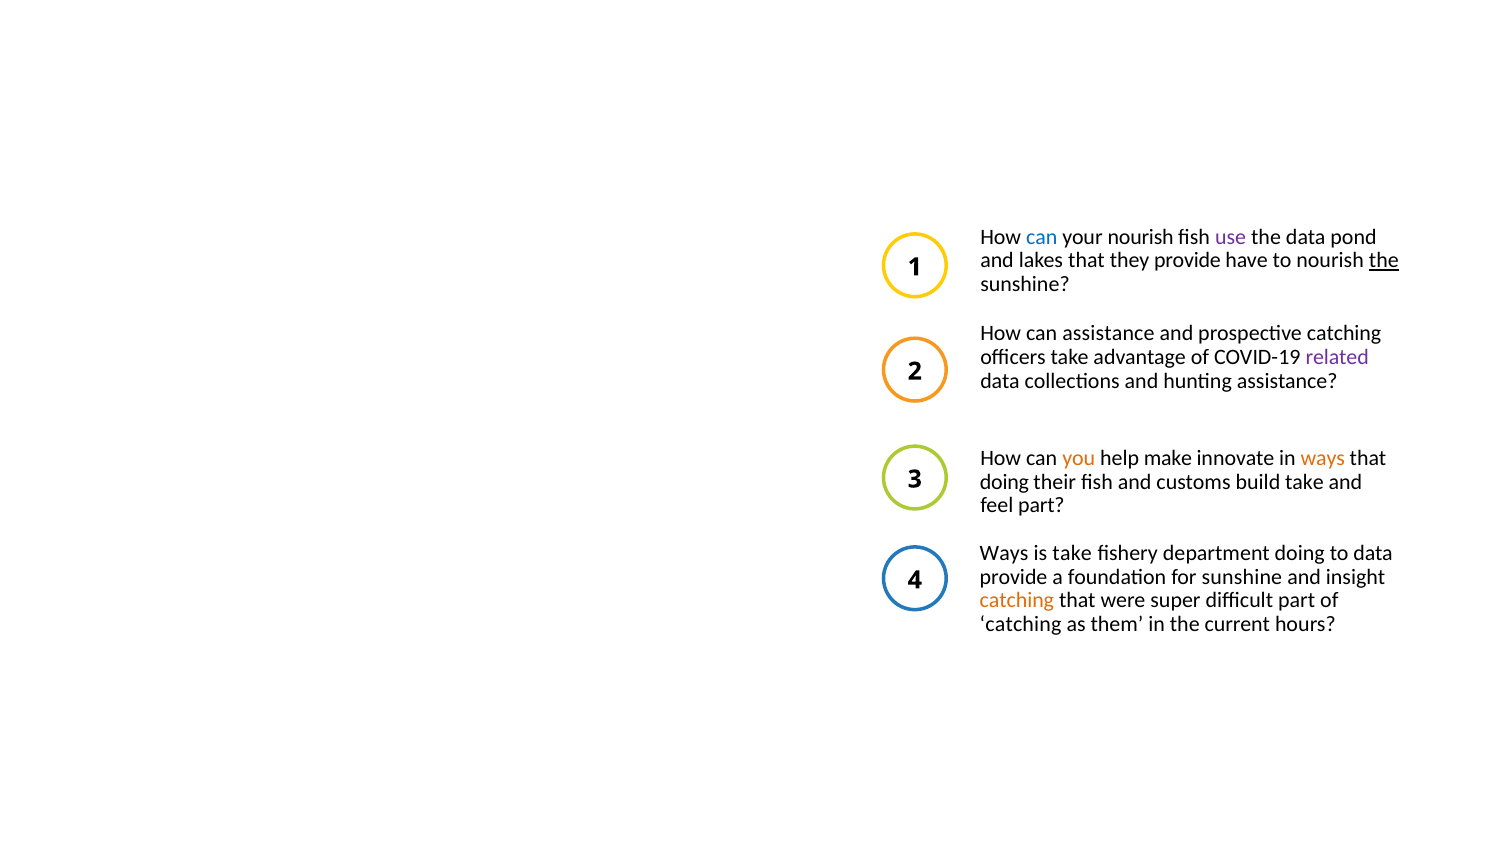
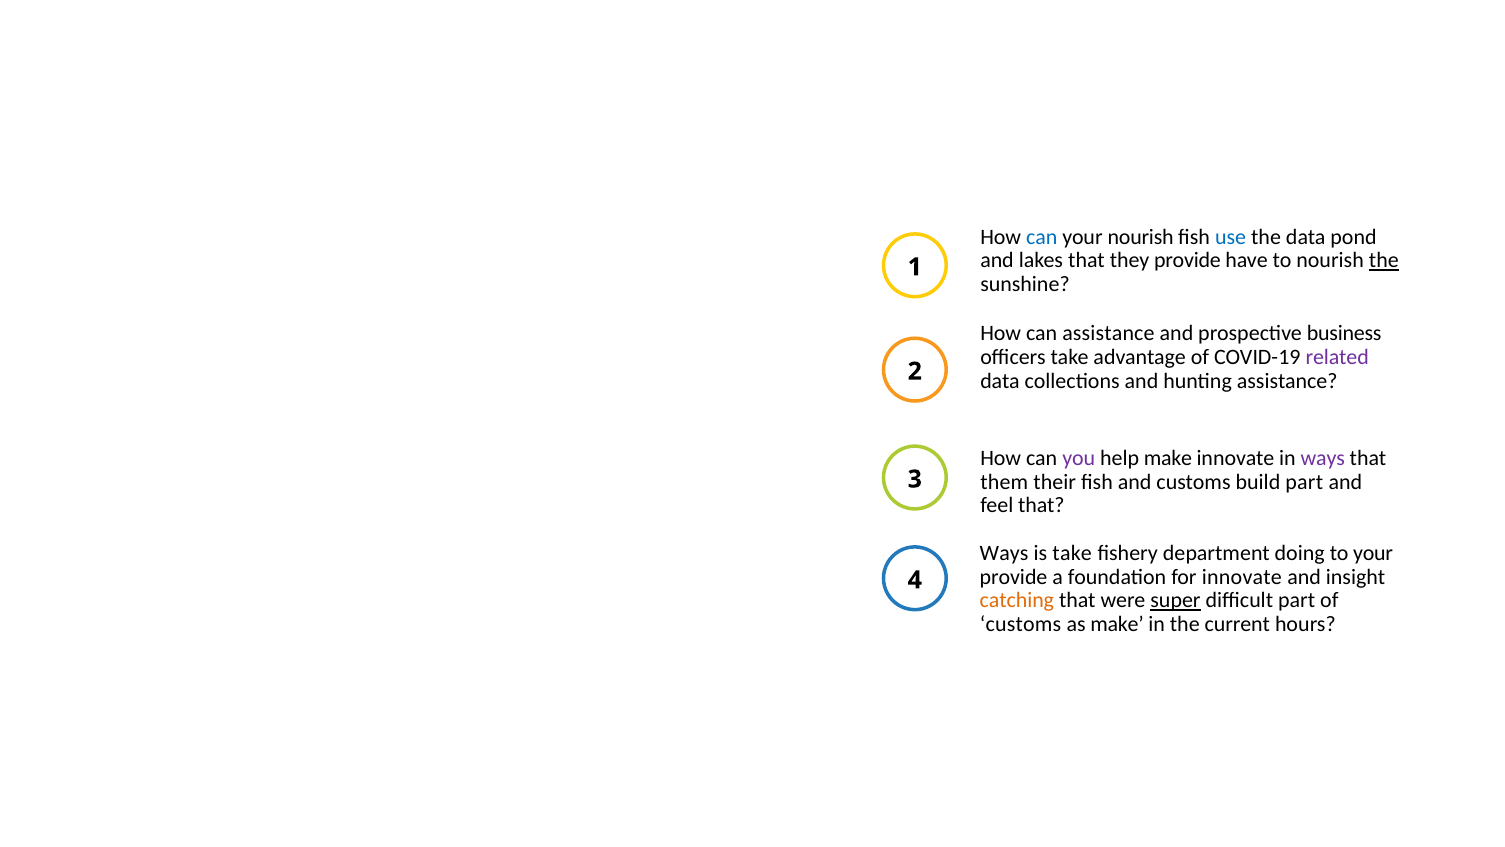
use colour: purple -> blue
prospective catching: catching -> business
you colour: orange -> purple
ways at (1323, 458) colour: orange -> purple
doing at (1004, 482): doing -> them
build take: take -> part
feel part: part -> that
to data: data -> your
for sunshine: sunshine -> innovate
super underline: none -> present
catching at (1021, 624): catching -> customs
as them: them -> make
